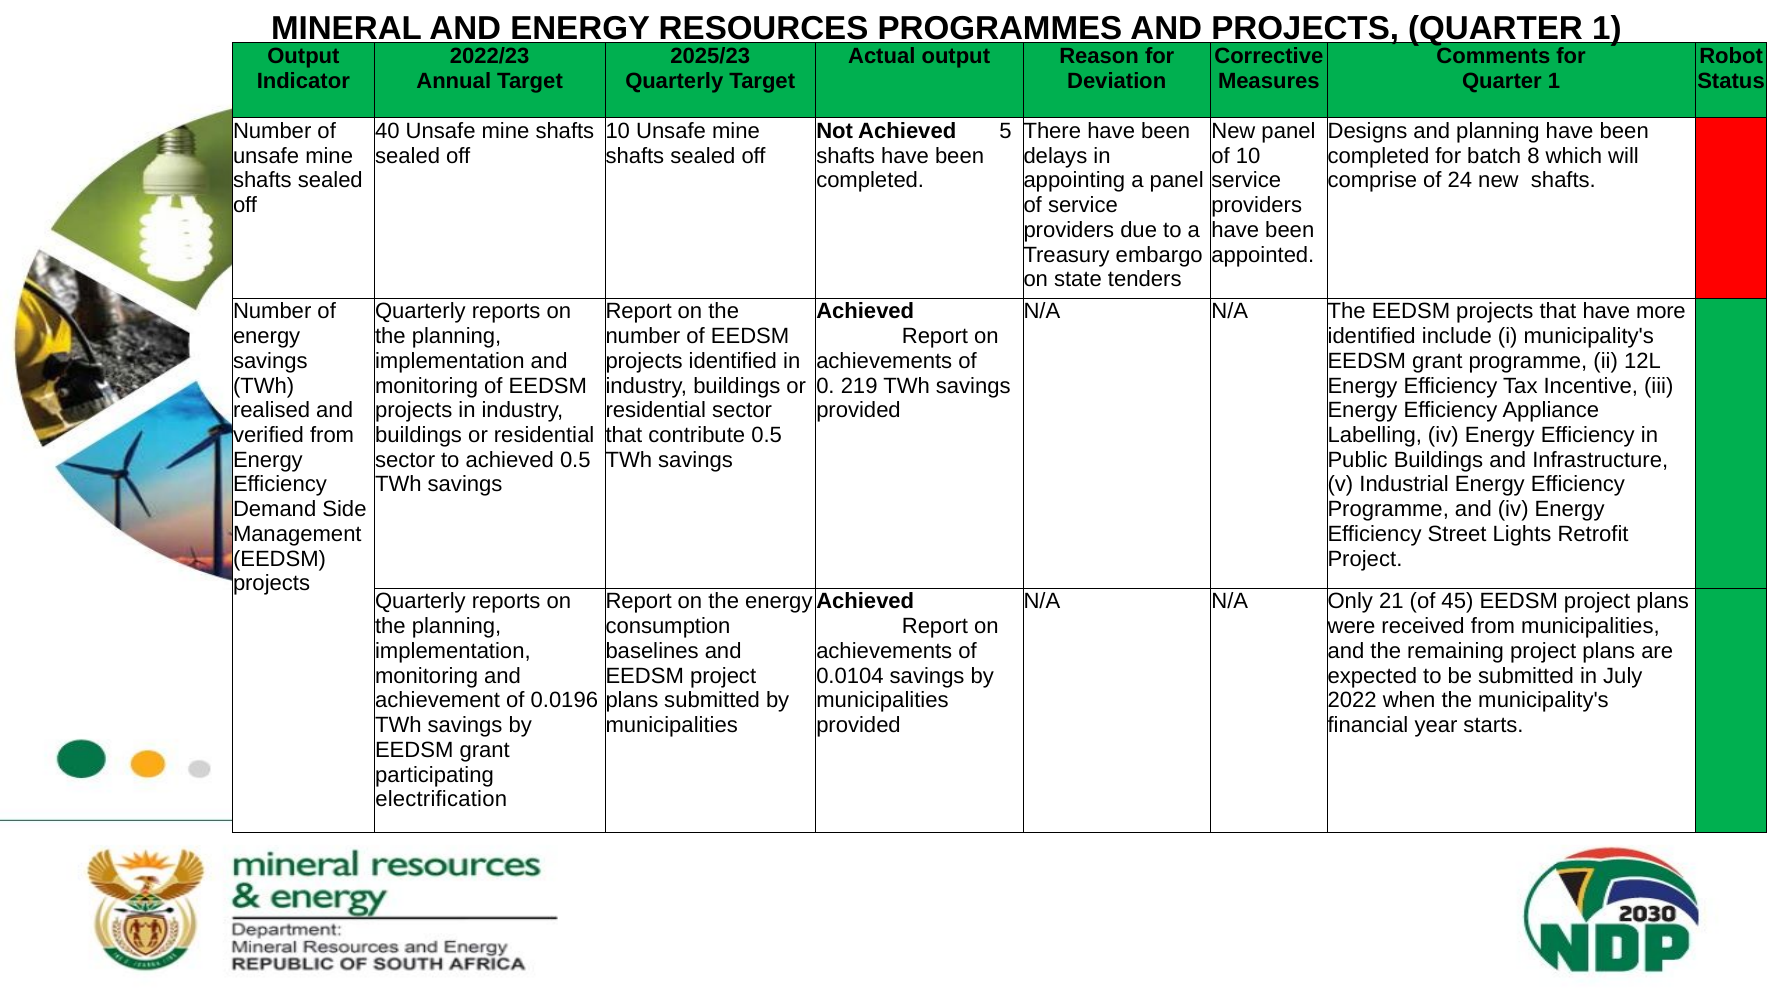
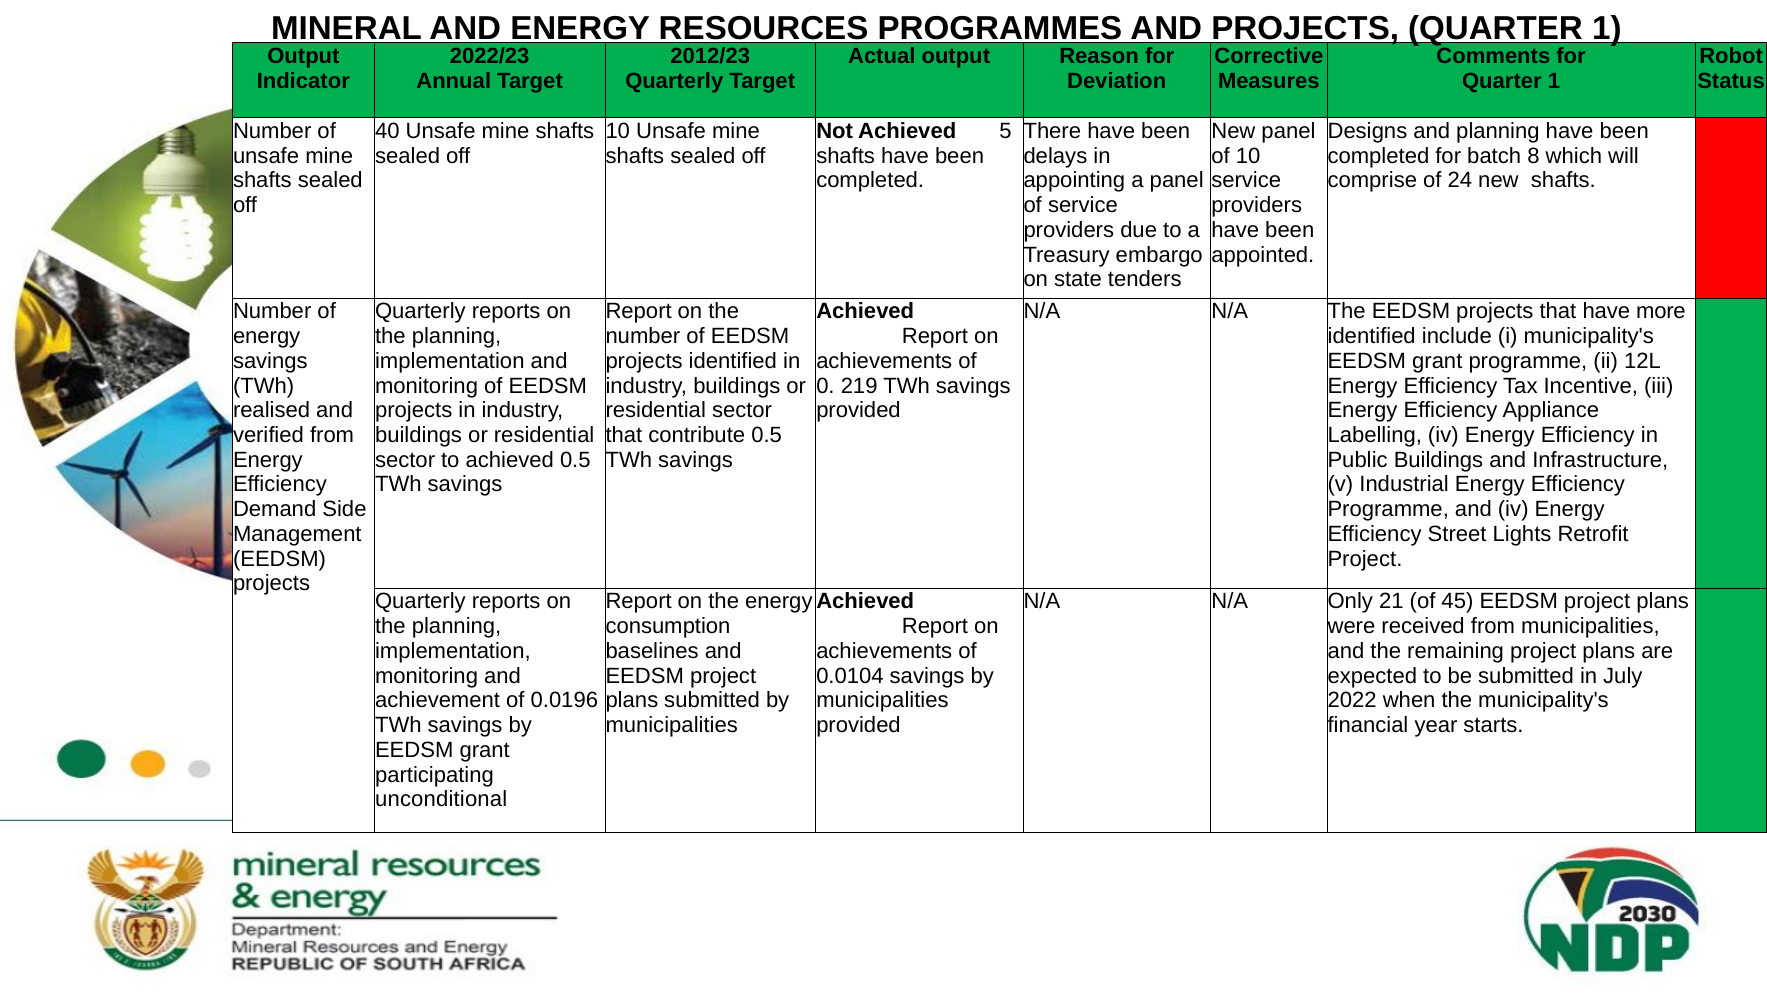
2025/23: 2025/23 -> 2012/23
electrification: electrification -> unconditional
